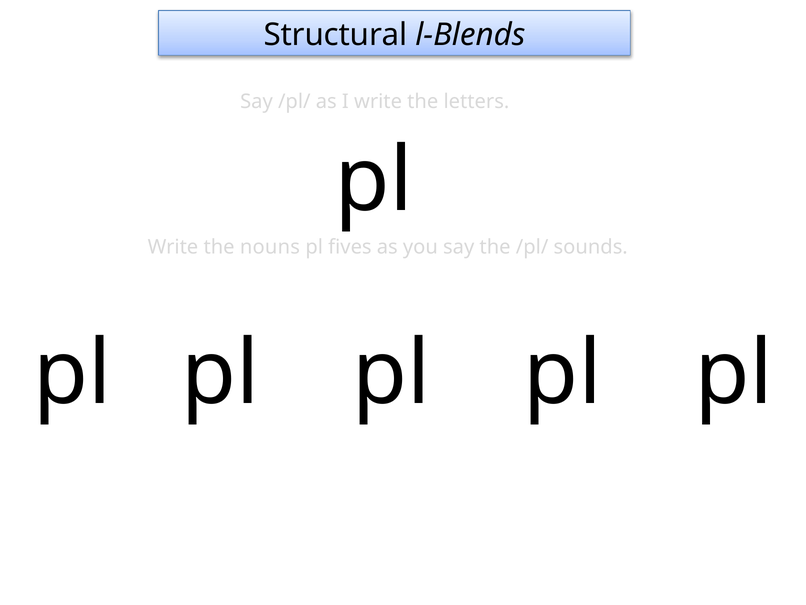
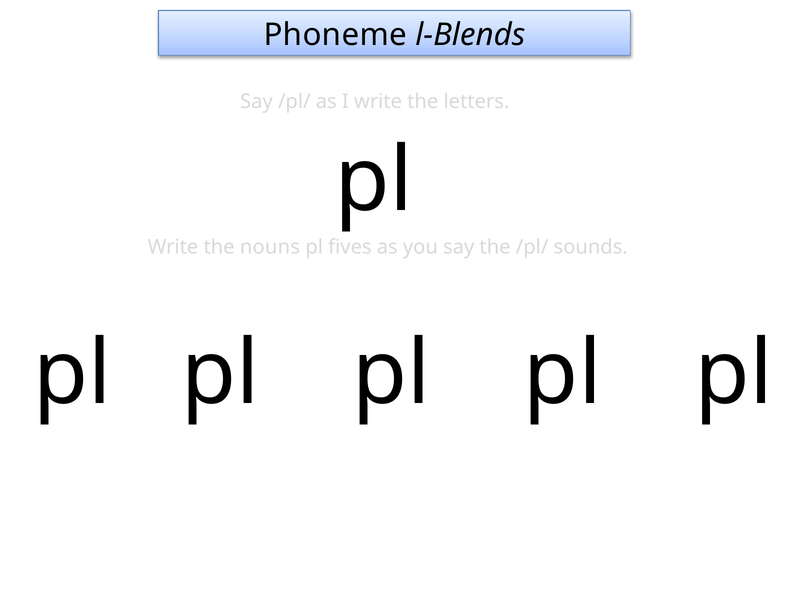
Structural: Structural -> Phoneme
